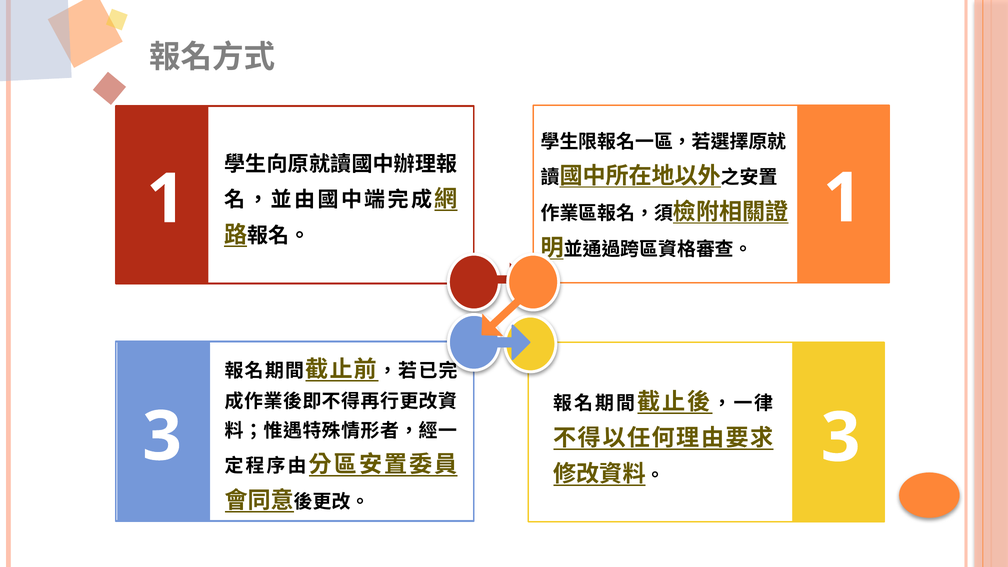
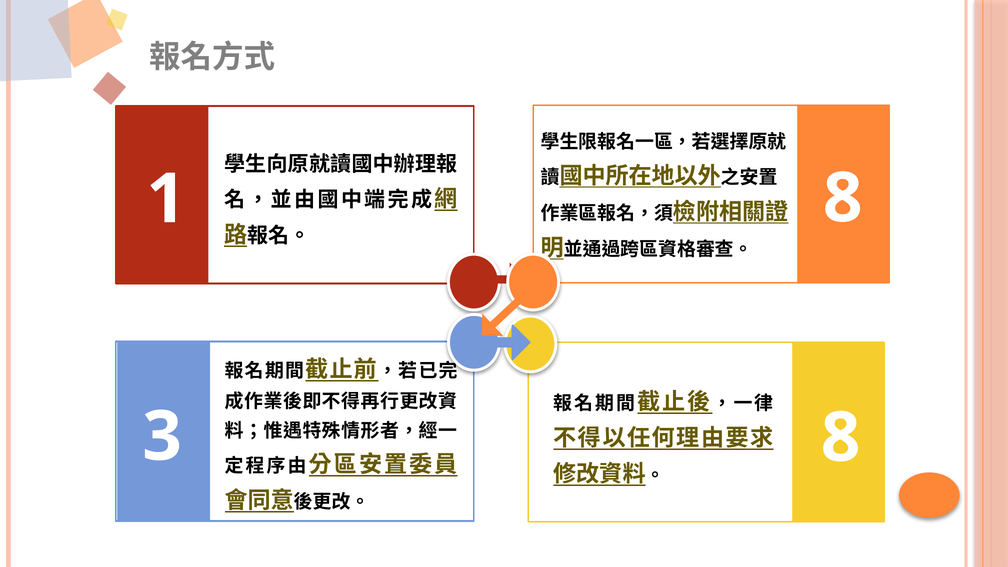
1 at (843, 198): 1 -> 8
3 at (841, 438): 3 -> 8
